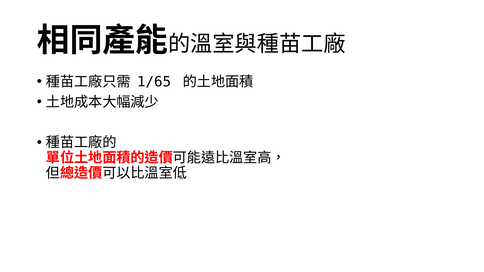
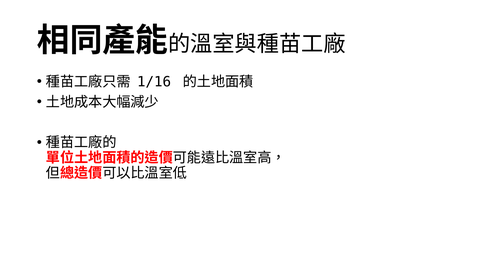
1/65: 1/65 -> 1/16
